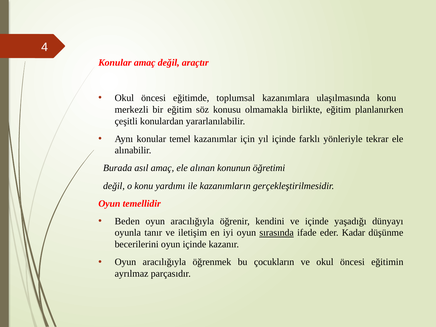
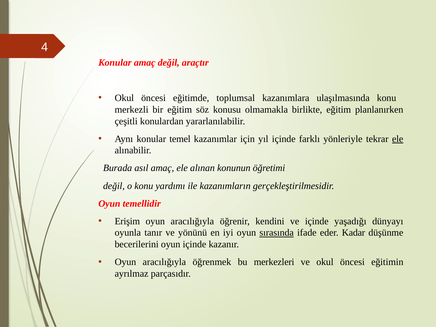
ele at (398, 139) underline: none -> present
Beden: Beden -> Erişim
iletişim: iletişim -> yönünü
çocukların: çocukların -> merkezleri
